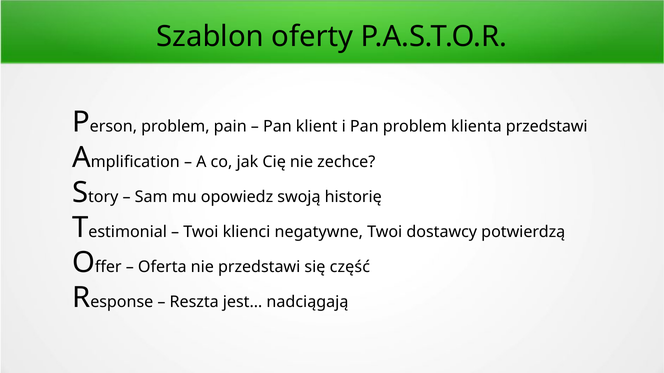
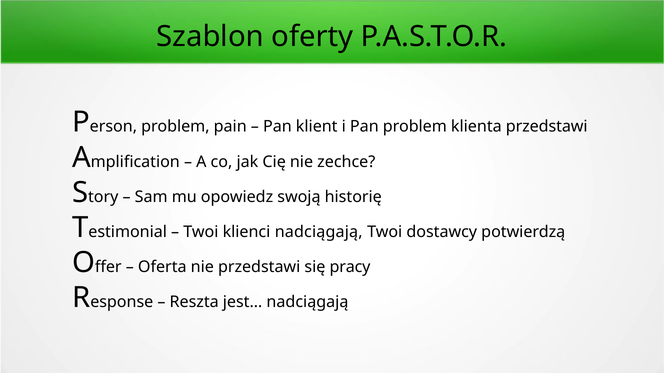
klienci negatywne: negatywne -> nadciągają
część: część -> pracy
